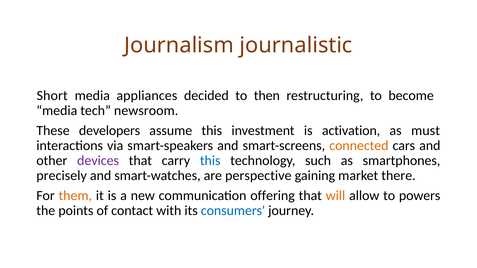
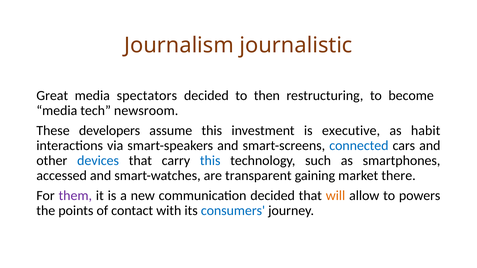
Short: Short -> Great
appliances: appliances -> spectators
activation: activation -> executive
must: must -> habit
connected colour: orange -> blue
devices colour: purple -> blue
precisely: precisely -> accessed
perspective: perspective -> transparent
them colour: orange -> purple
communication offering: offering -> decided
